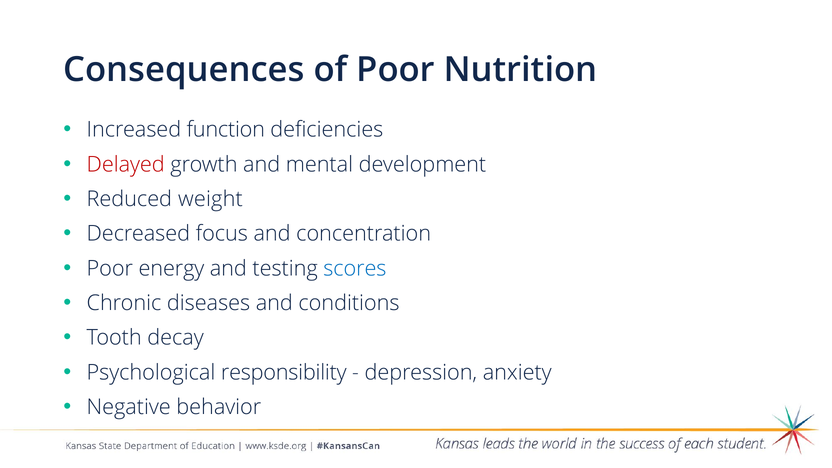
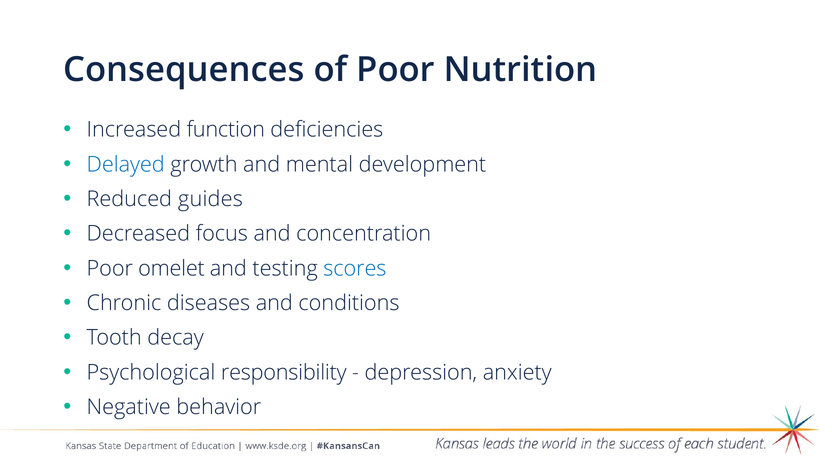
Delayed colour: red -> blue
weight: weight -> guides
energy: energy -> omelet
